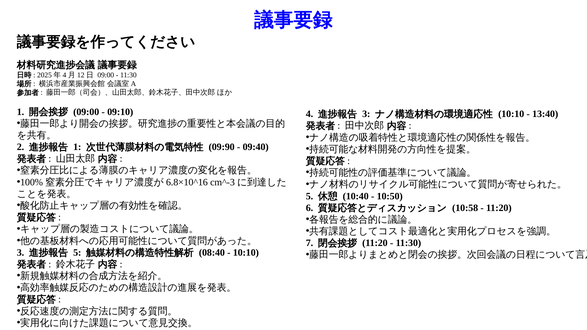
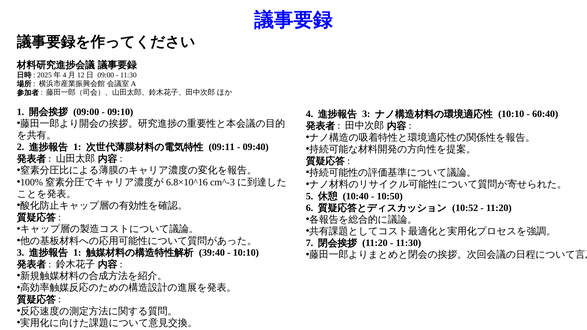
13:40: 13:40 -> 60:40
09:90: 09:90 -> 09:11
10:58: 10:58 -> 10:52
5 at (77, 253): 5 -> 1
08:40: 08:40 -> 39:40
